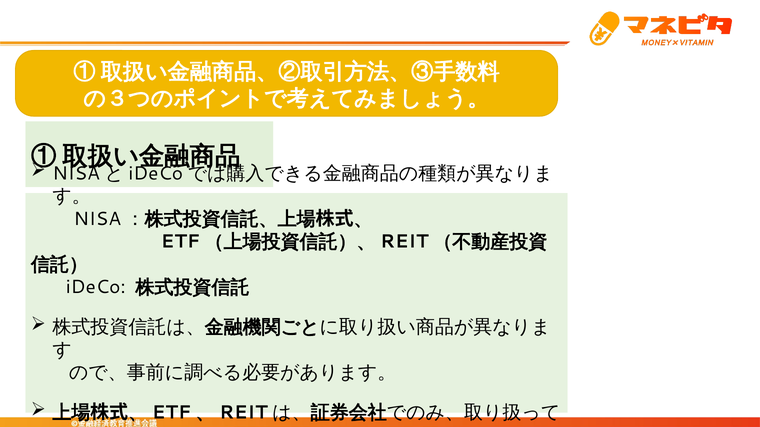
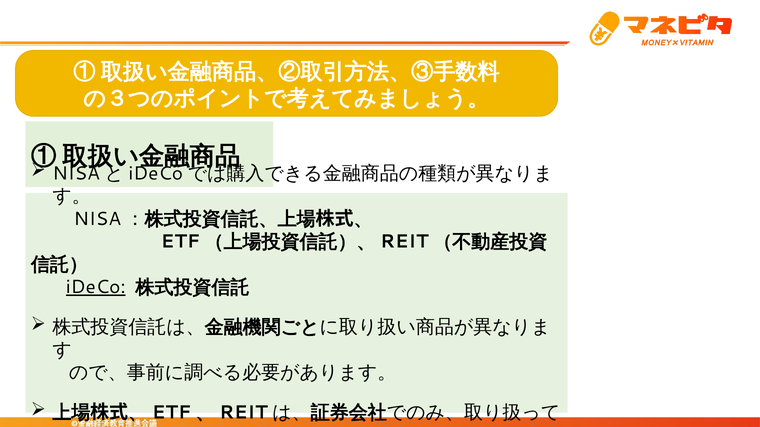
iDeCo underline: none -> present
